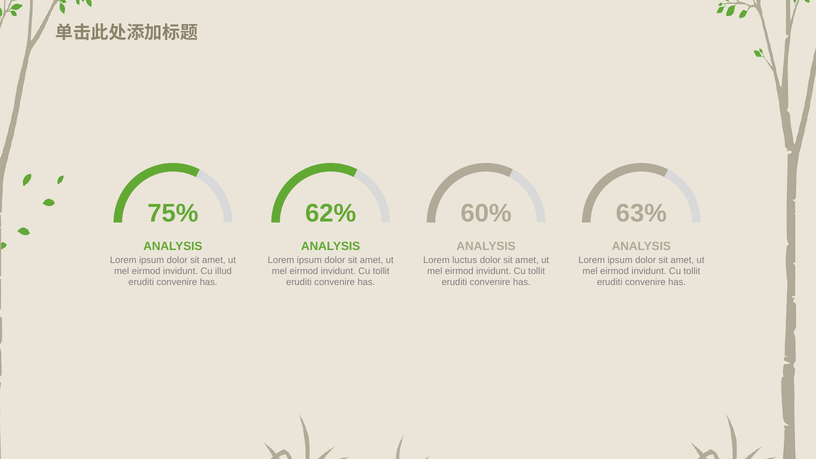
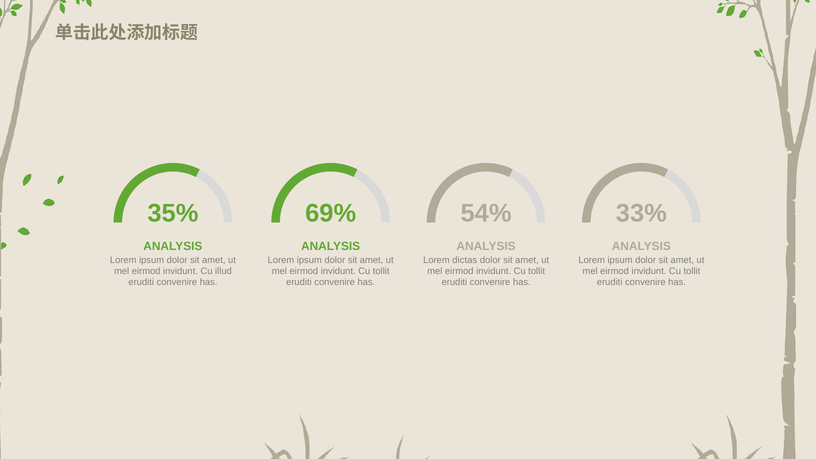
75%: 75% -> 35%
62%: 62% -> 69%
60%: 60% -> 54%
63%: 63% -> 33%
luctus: luctus -> dictas
